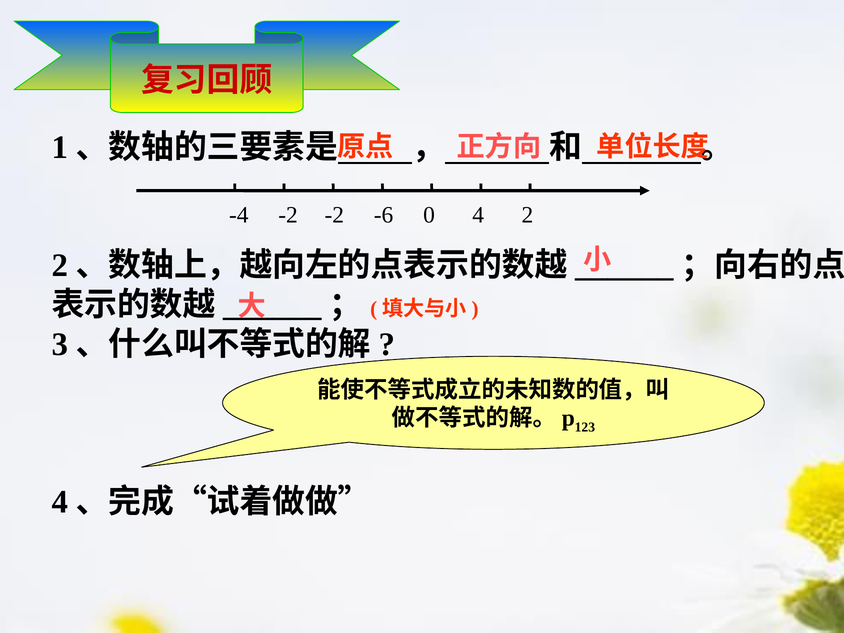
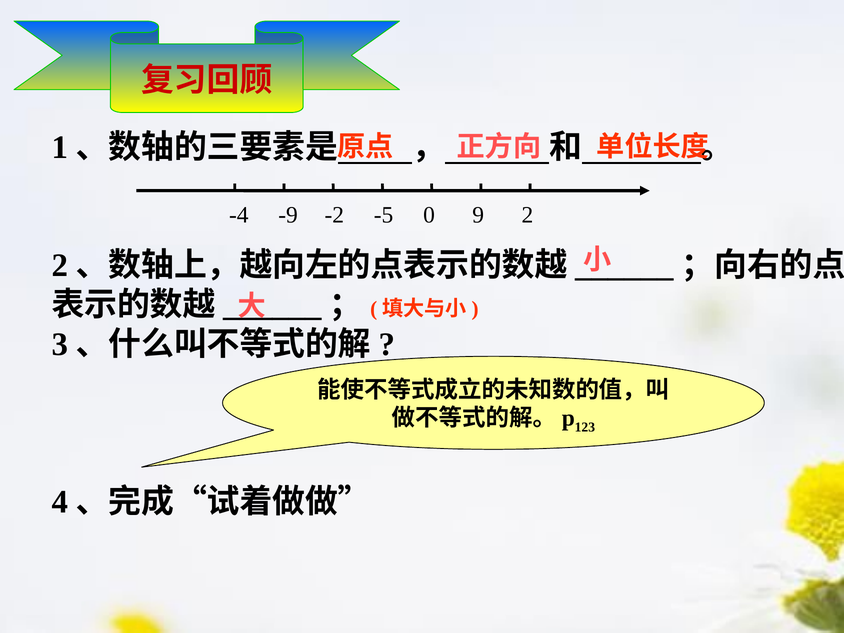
-2 at (288, 215): -2 -> -9
-6: -6 -> -5
0 4: 4 -> 9
